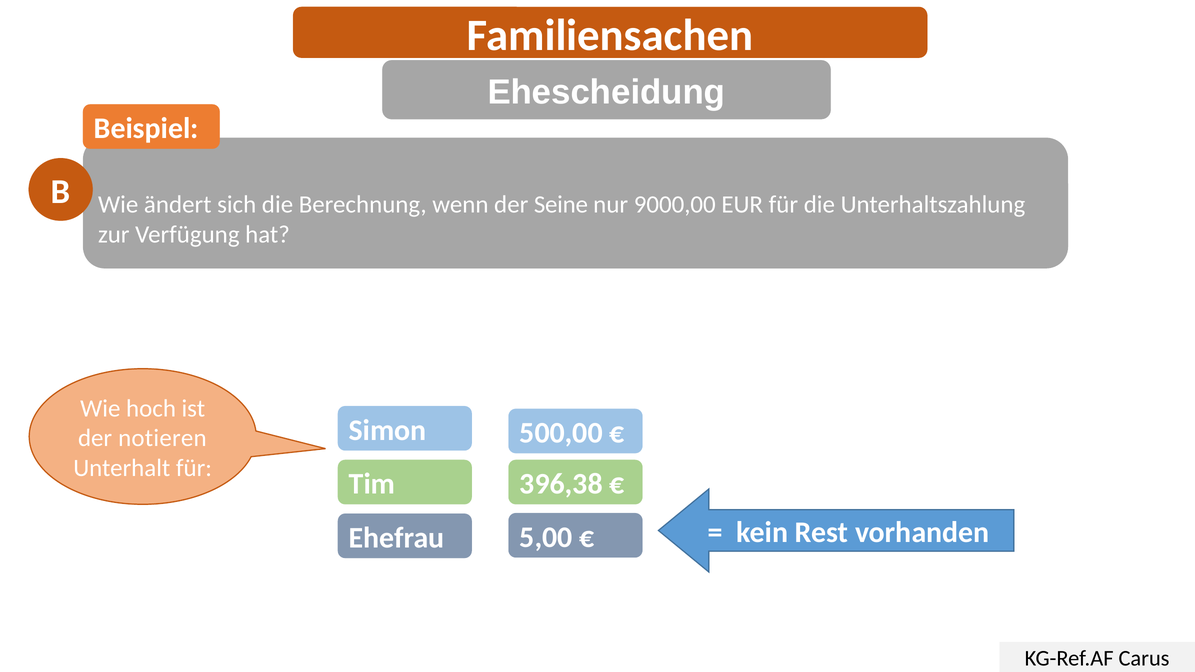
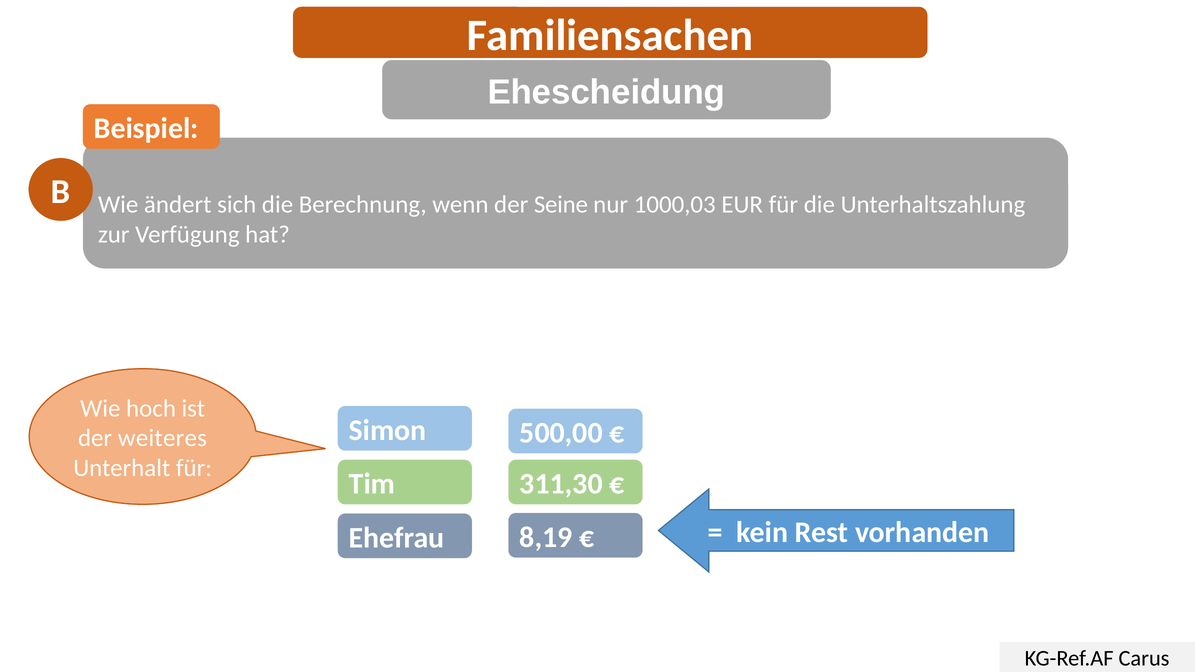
9000,00: 9000,00 -> 1000,03
notieren: notieren -> weiteres
396,38: 396,38 -> 311,30
5,00: 5,00 -> 8,19
